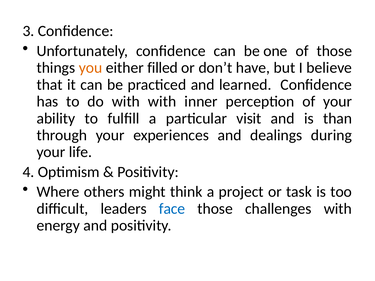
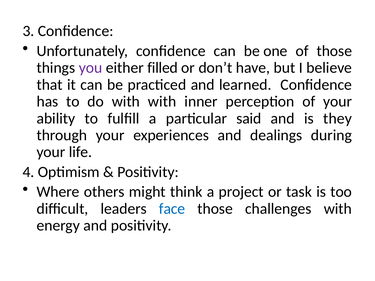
you colour: orange -> purple
visit: visit -> said
than: than -> they
